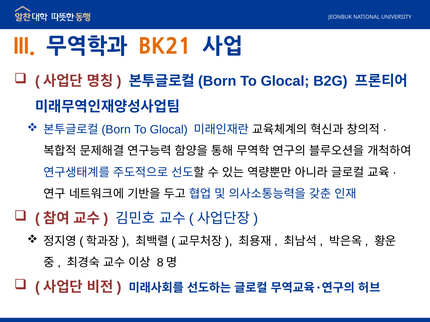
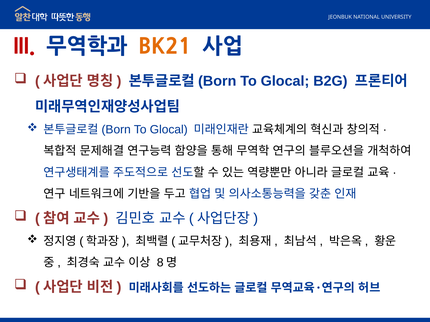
III colour: orange -> red
